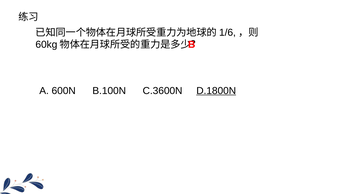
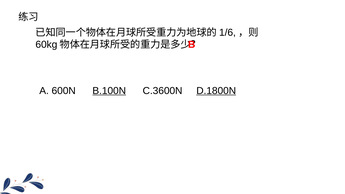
B.100N underline: none -> present
